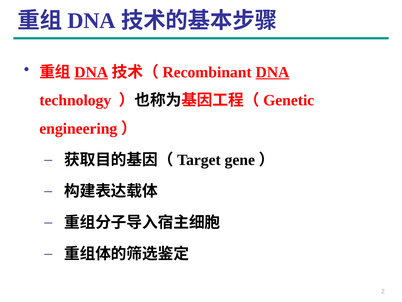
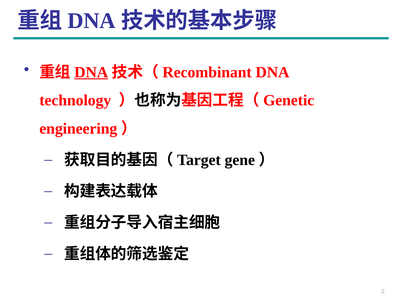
DNA at (272, 72) underline: present -> none
